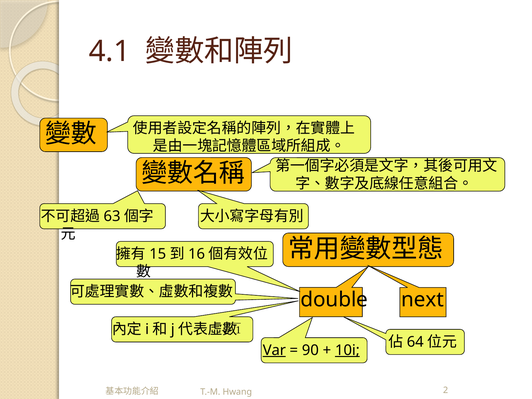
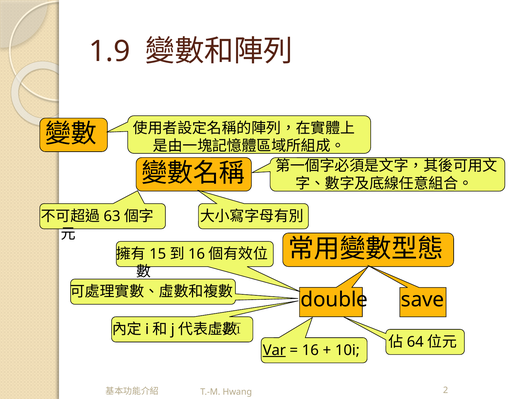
4.1: 4.1 -> 1.9
next: next -> save
90 at (310, 350): 90 -> 16
10i underline: present -> none
